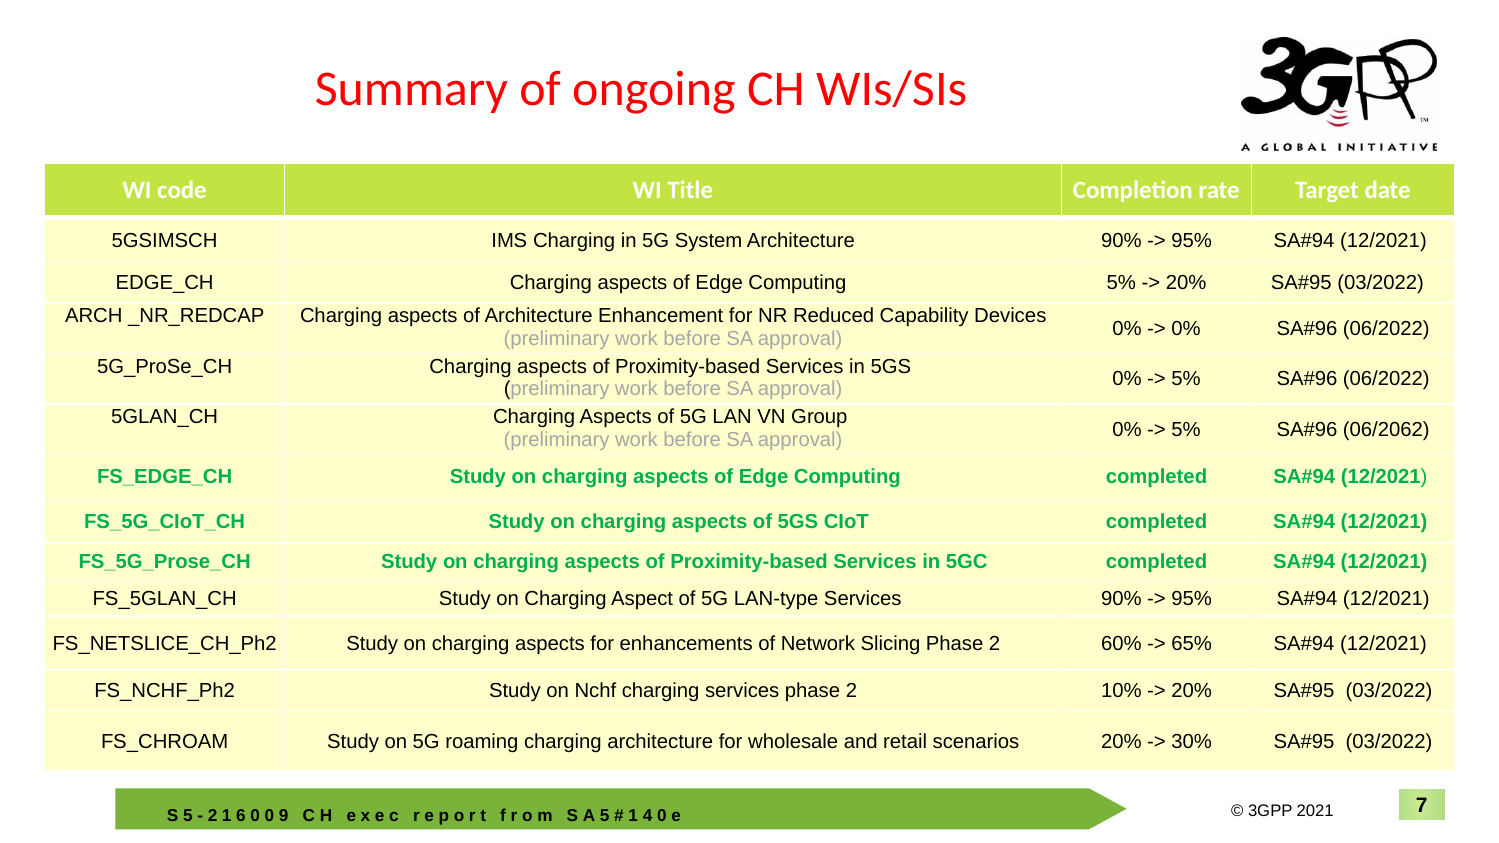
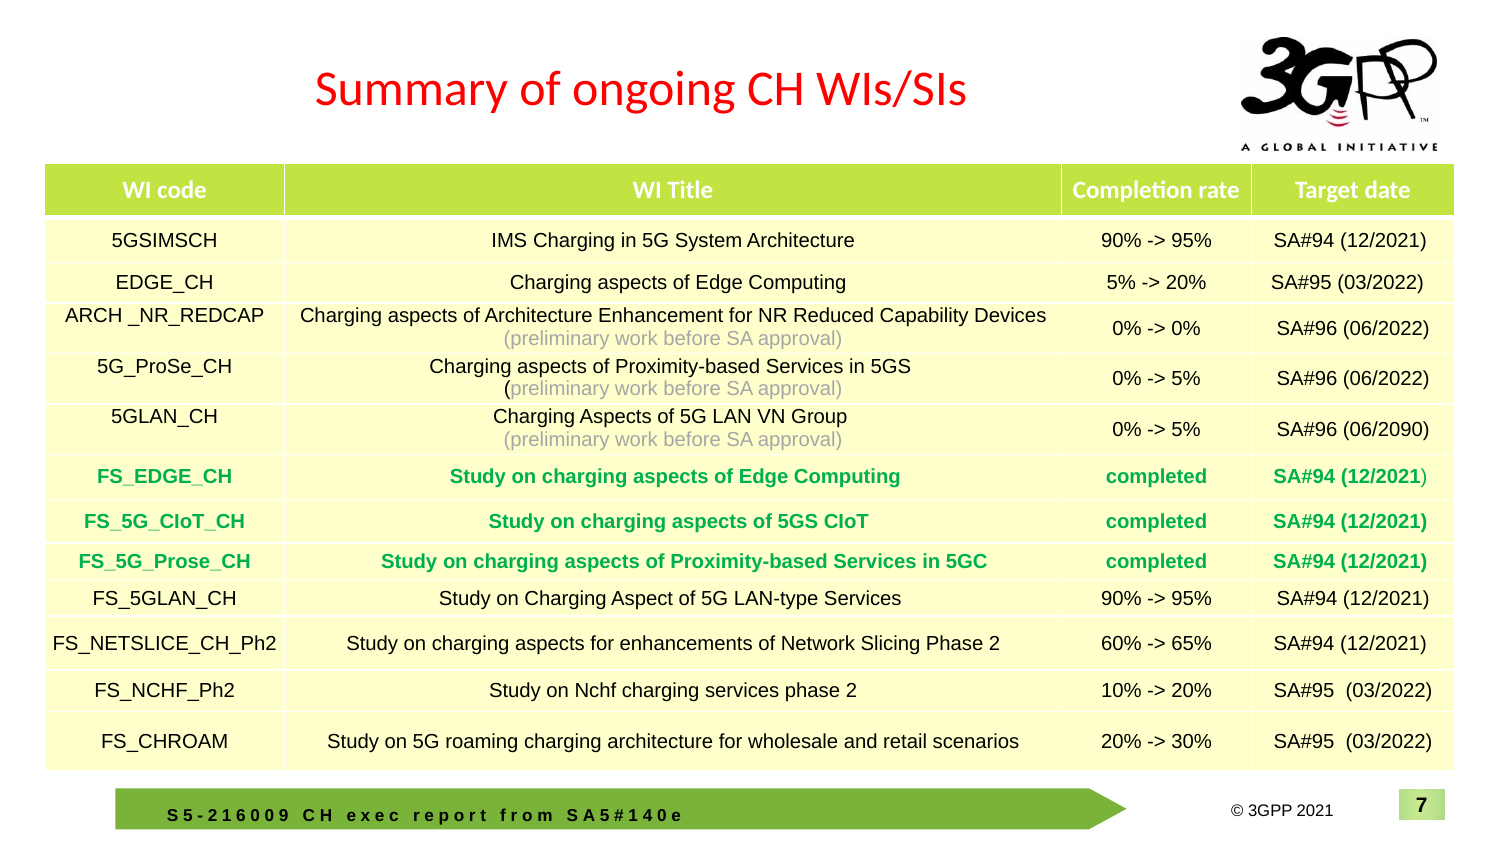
06/2062: 06/2062 -> 06/2090
